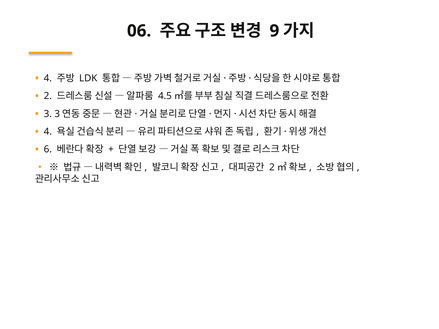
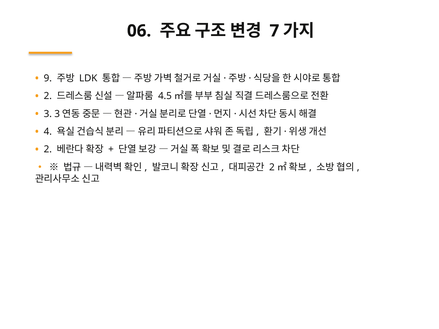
9: 9 -> 7
4 at (48, 78): 4 -> 9
6 at (48, 149): 6 -> 2
